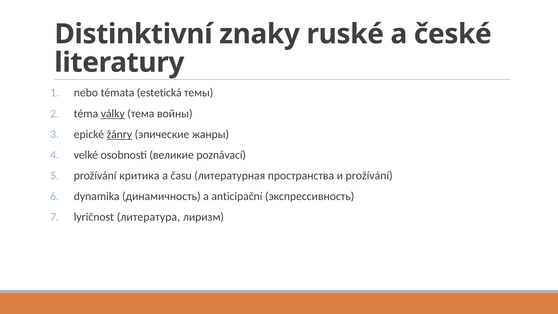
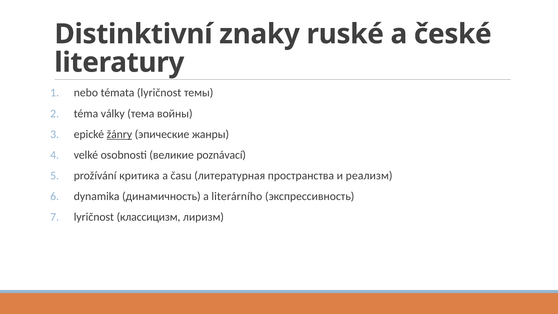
témata estetická: estetická -> lyričnost
války underline: present -> none
и prožívání: prožívání -> реализм
anticipační: anticipační -> literárního
литература: литература -> классицизм
